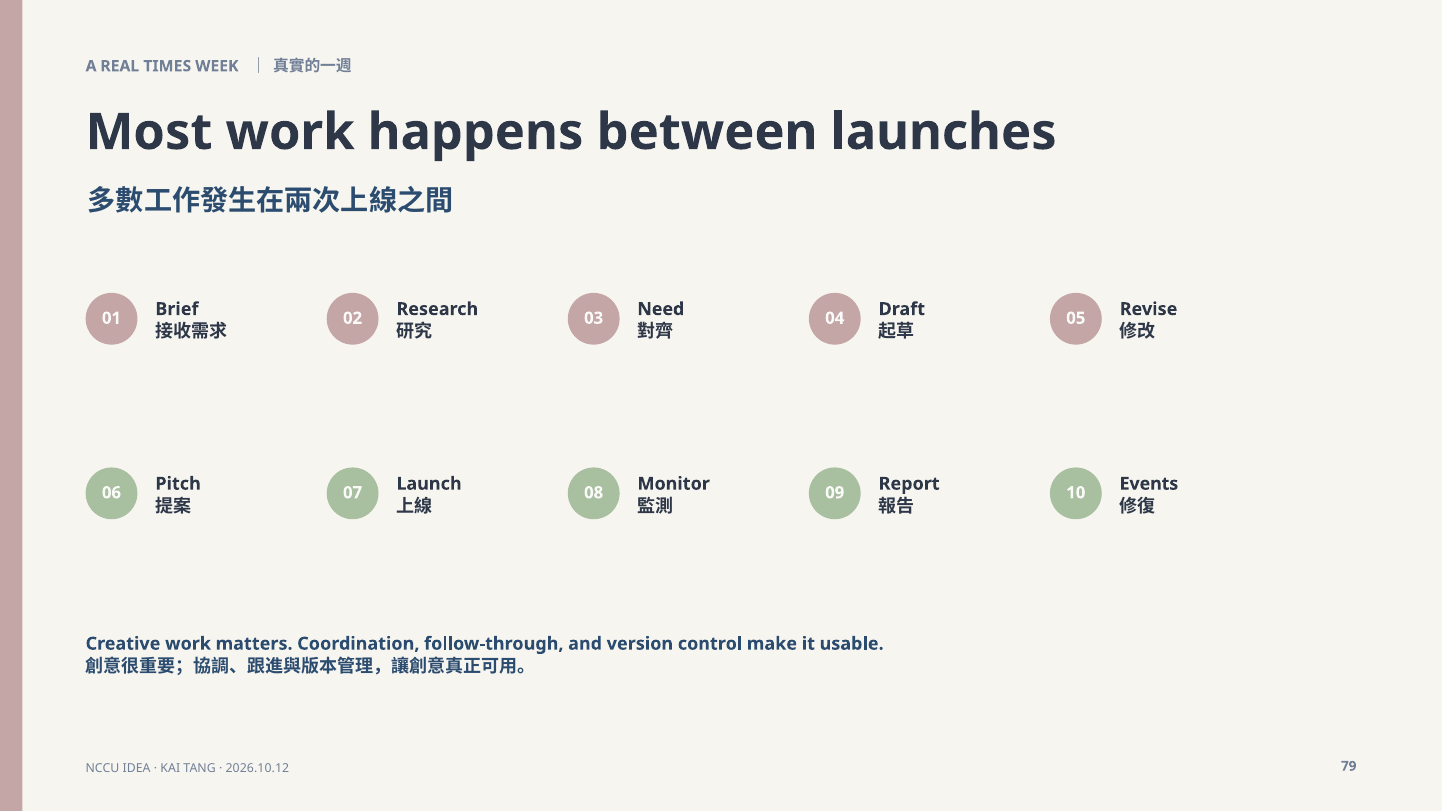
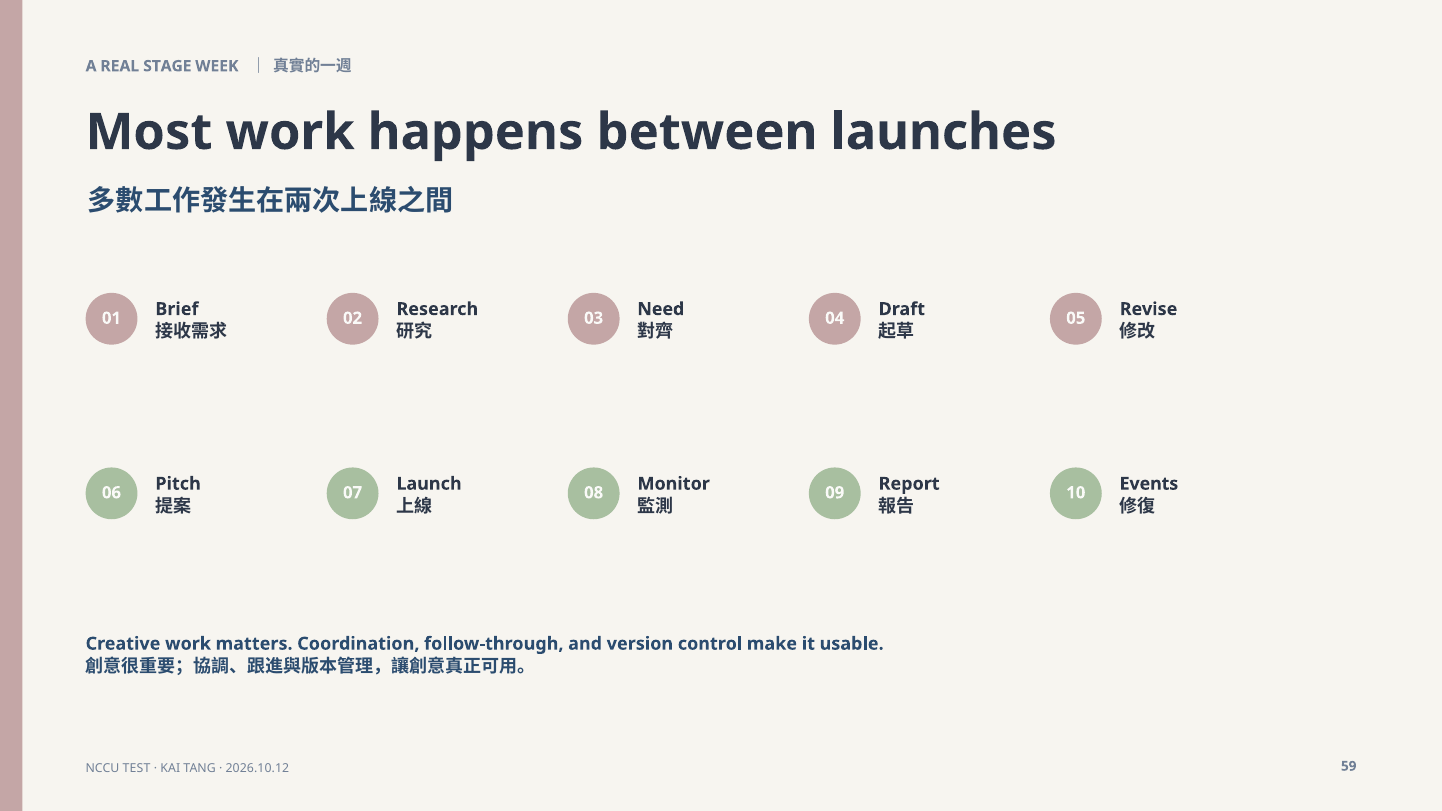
TIMES: TIMES -> STAGE
IDEA: IDEA -> TEST
79: 79 -> 59
